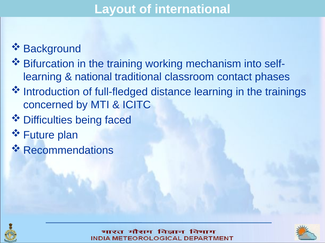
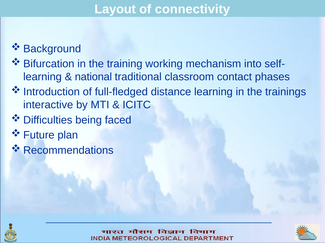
international: international -> connectivity
concerned: concerned -> interactive
